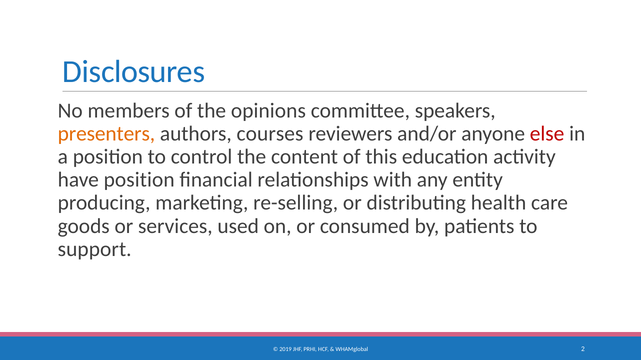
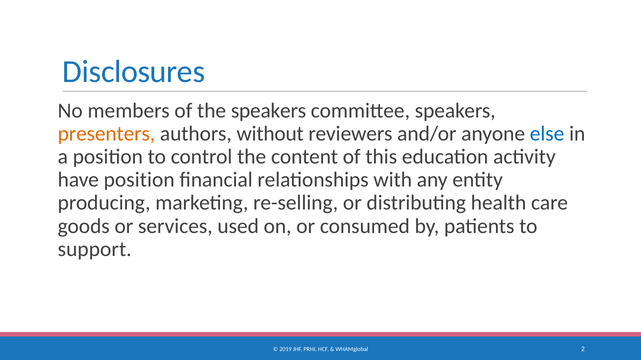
the opinions: opinions -> speakers
courses: courses -> without
else colour: red -> blue
